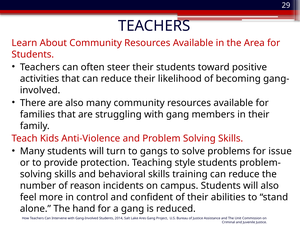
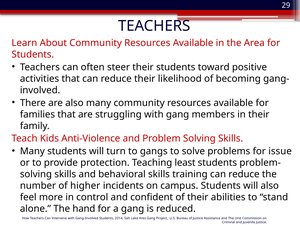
style: style -> least
reason: reason -> higher
